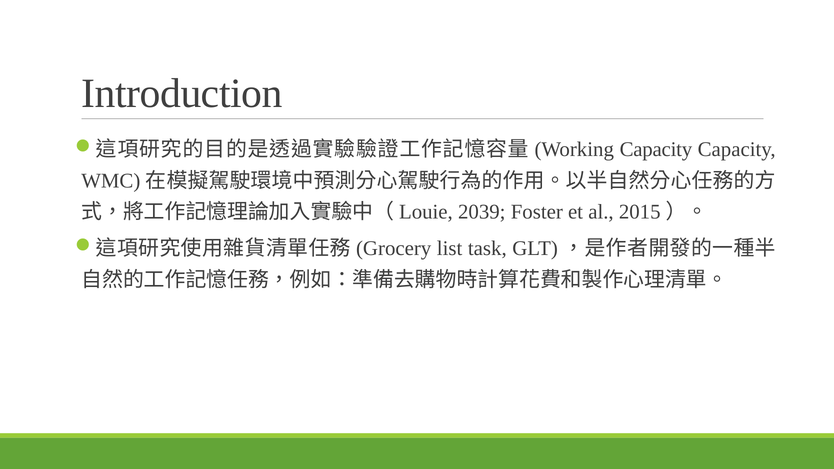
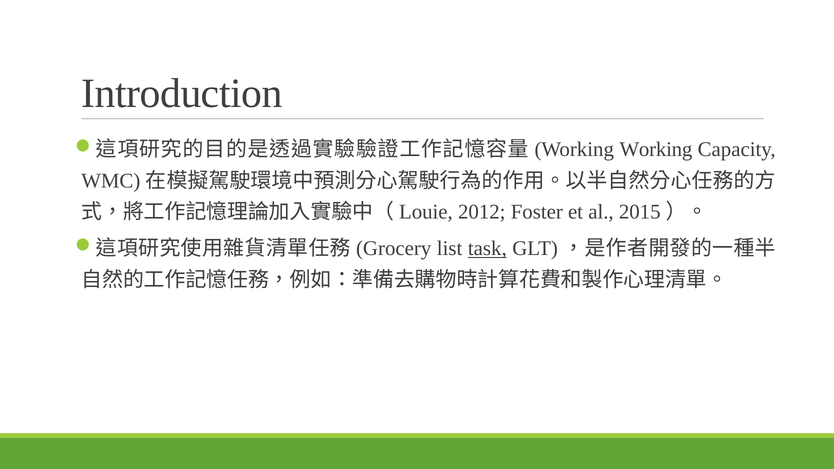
Capacity at (656, 150): Capacity -> Working
2039: 2039 -> 2012
task underline: none -> present
